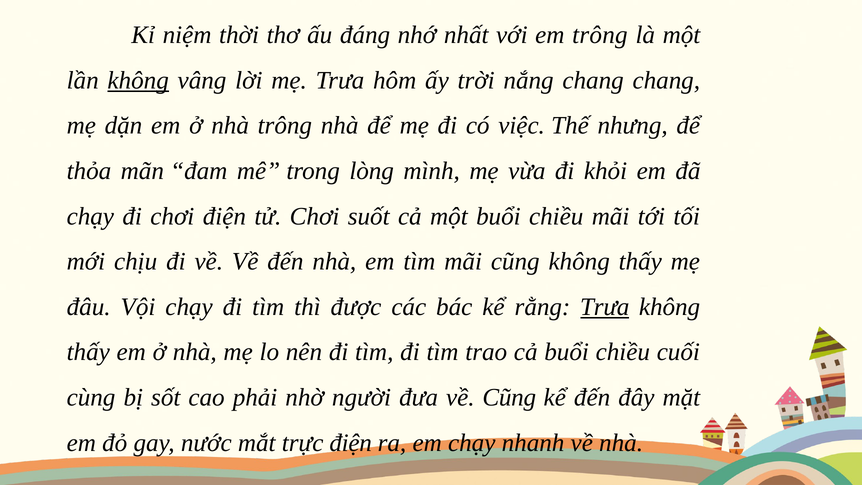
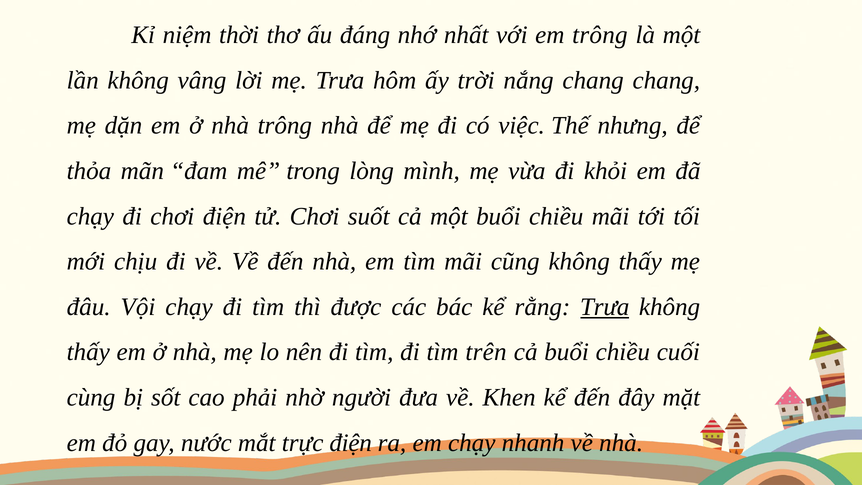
không at (138, 80) underline: present -> none
trao: trao -> trên
về Cũng: Cũng -> Khen
